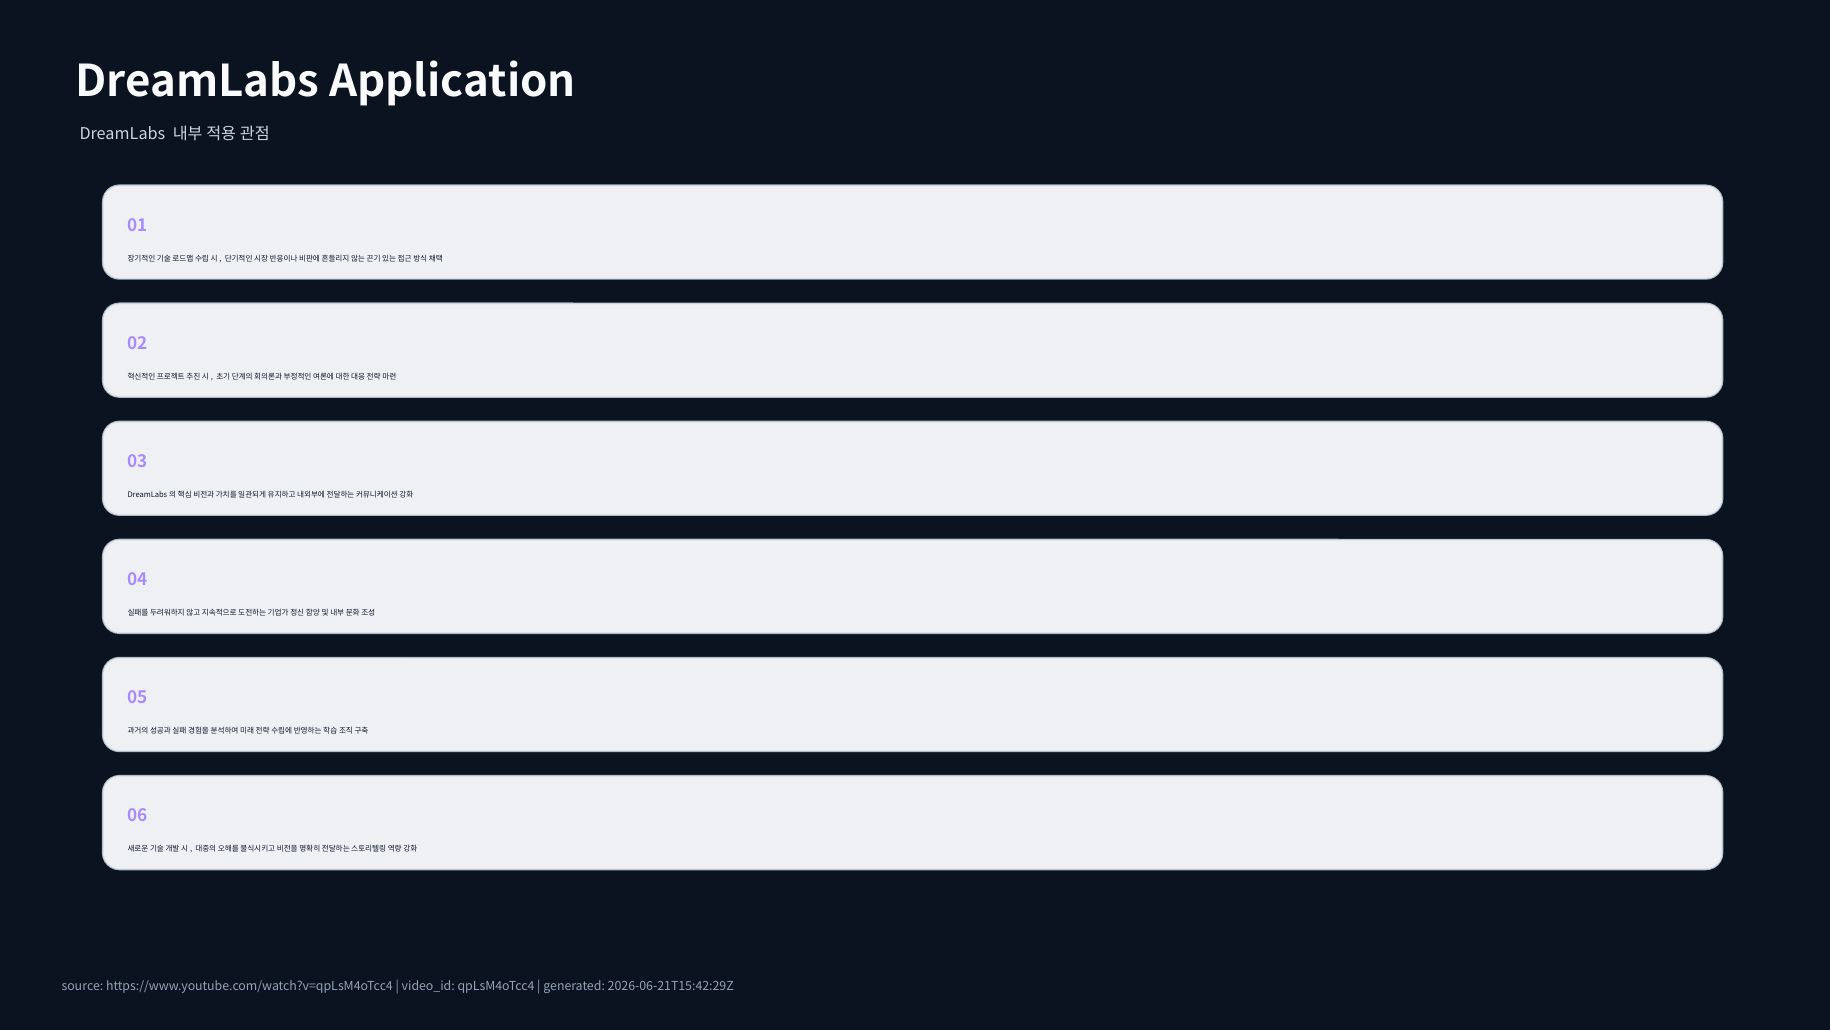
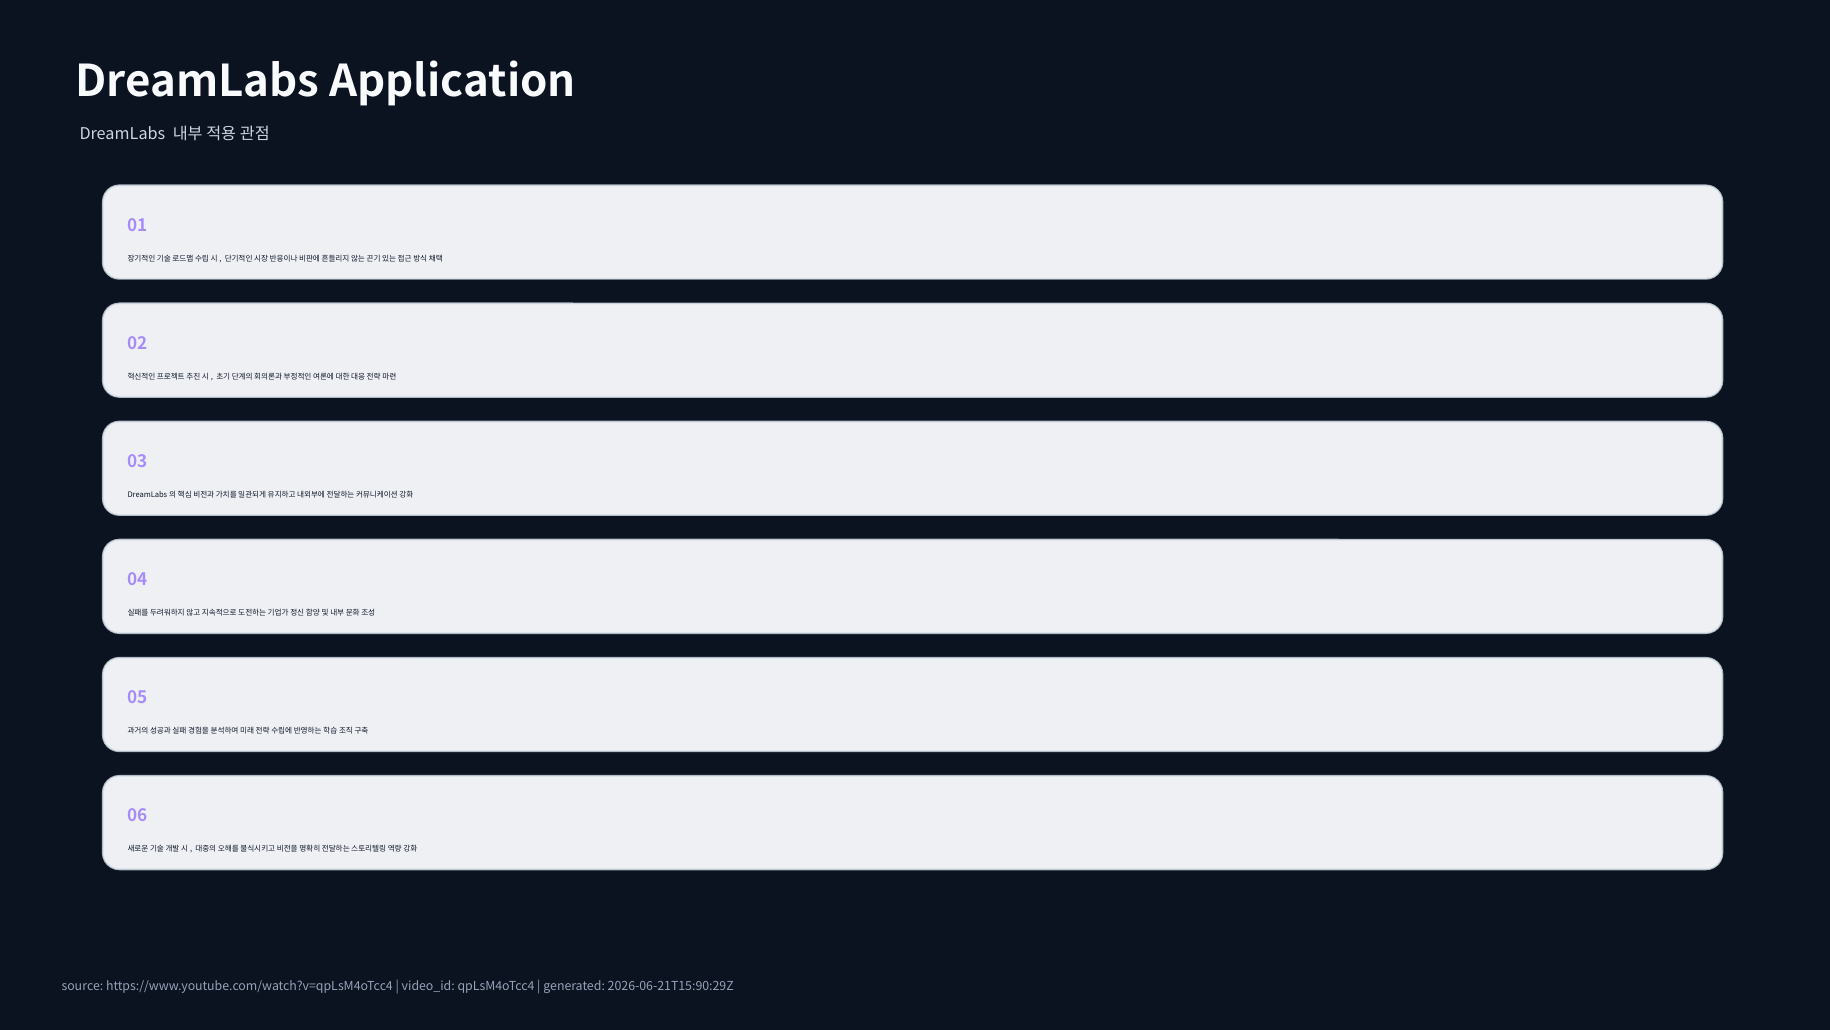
2026-06-21T15:42:29Z: 2026-06-21T15:42:29Z -> 2026-06-21T15:90:29Z
